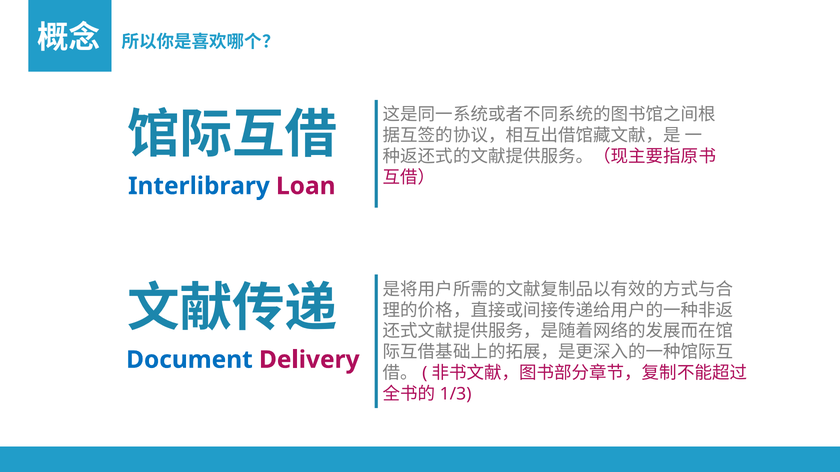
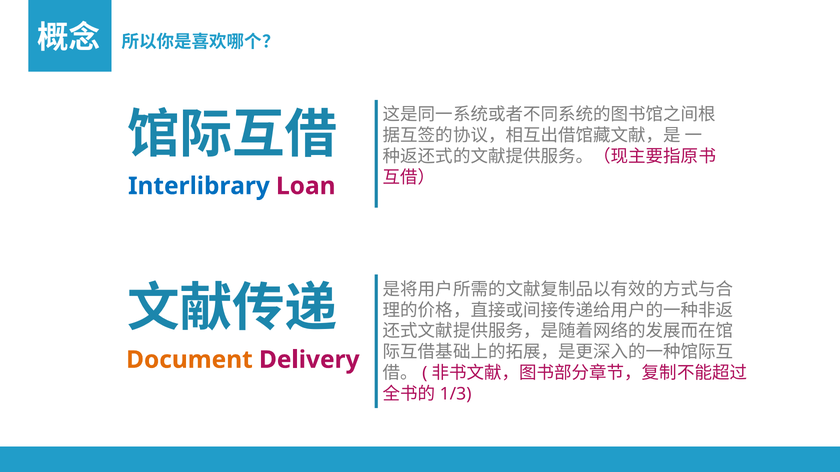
Document colour: blue -> orange
